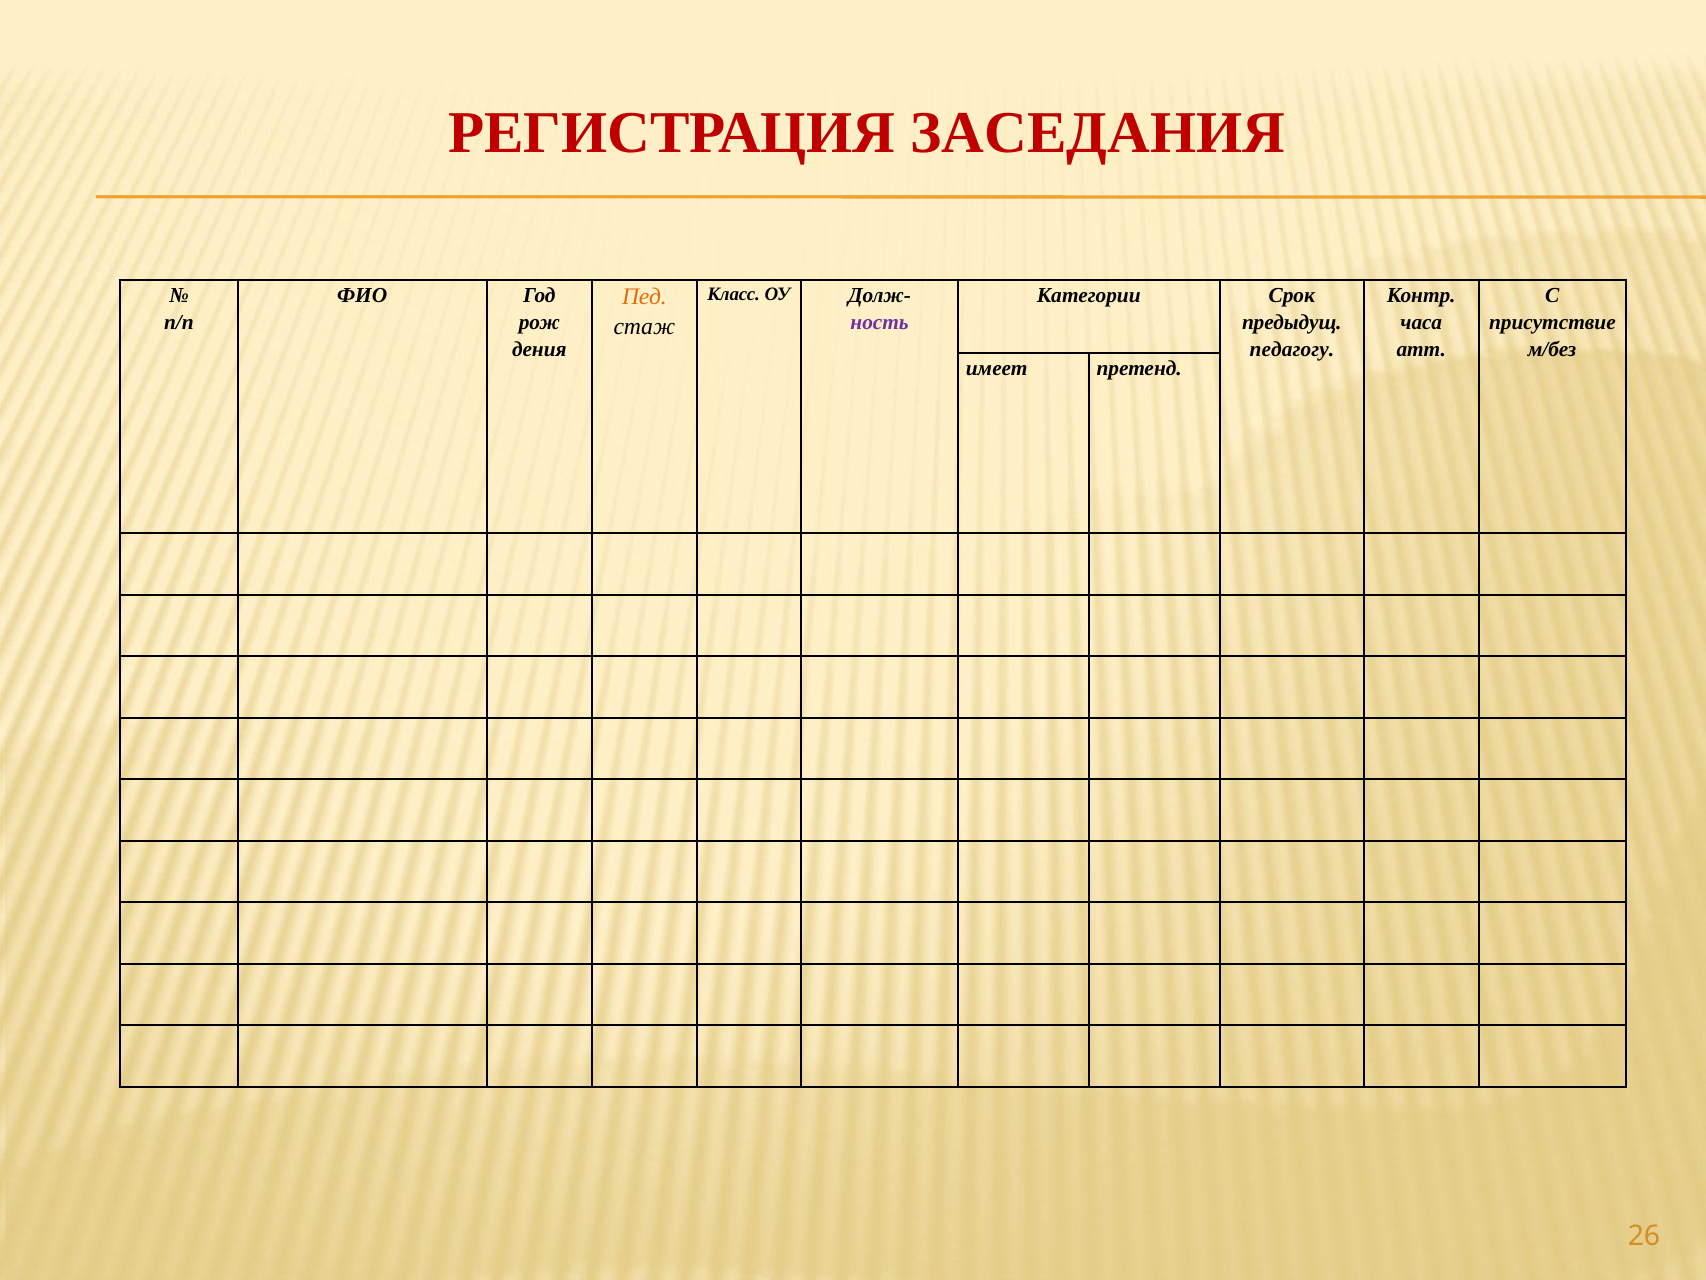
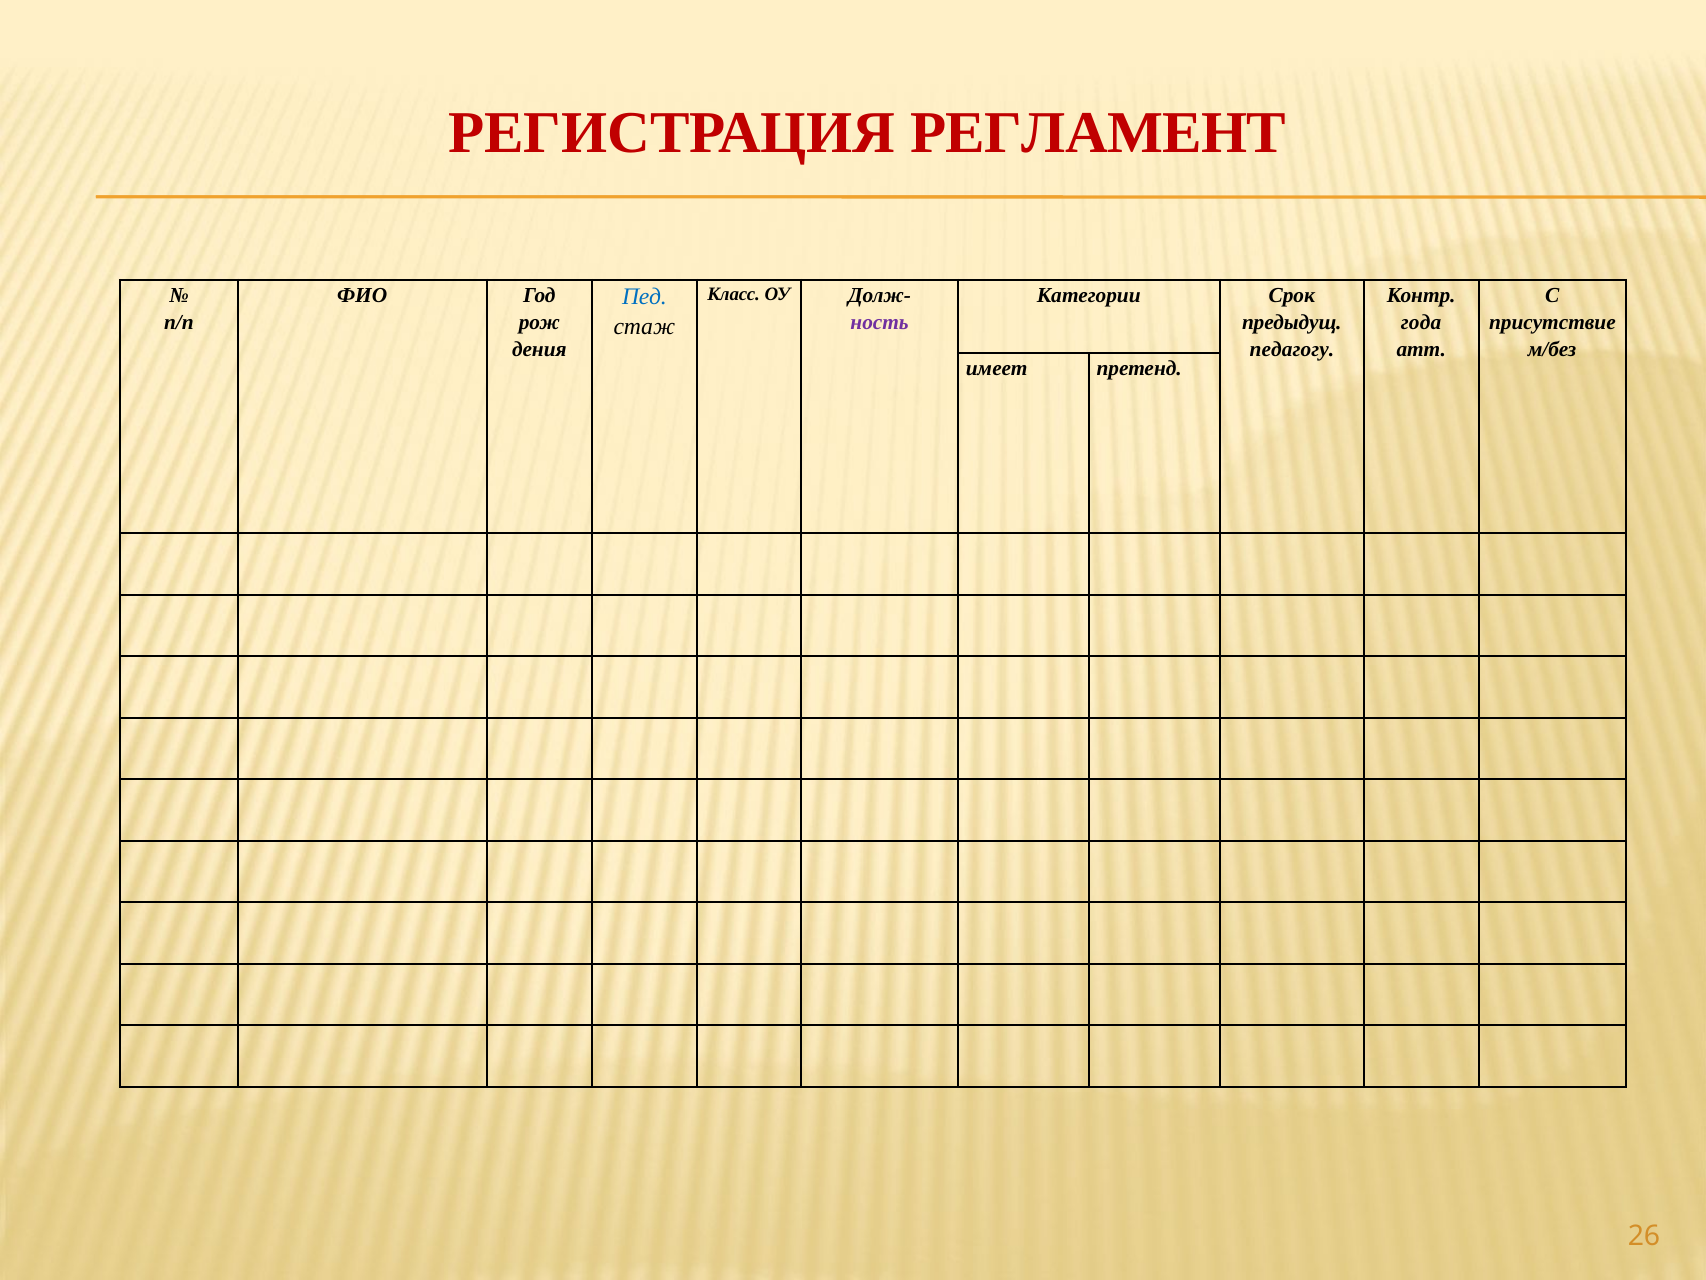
ЗАСЕДАНИЯ: ЗАСЕДАНИЯ -> РЕГЛАМЕНТ
Пед colour: orange -> blue
часа: часа -> года
